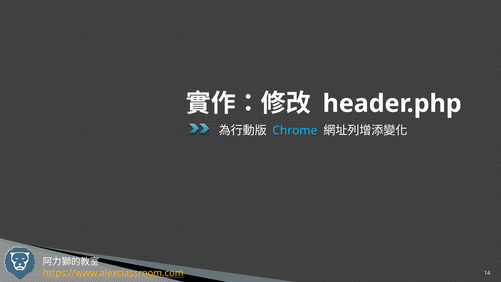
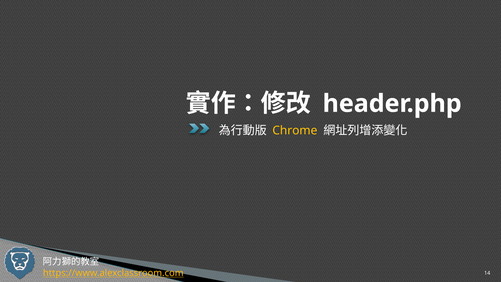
Chrome colour: light blue -> yellow
